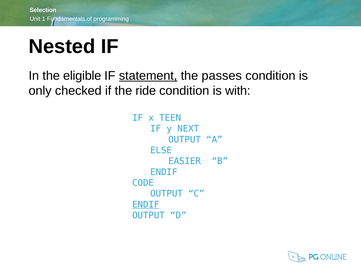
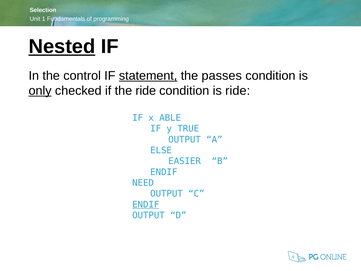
Nested underline: none -> present
eligible: eligible -> control
only underline: none -> present
is with: with -> ride
TEEN: TEEN -> ABLE
NEXT: NEXT -> TRUE
CODE: CODE -> NEED
